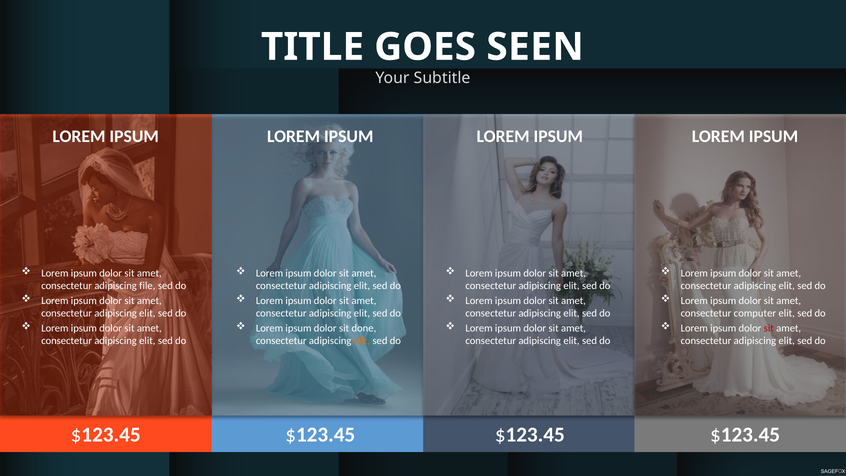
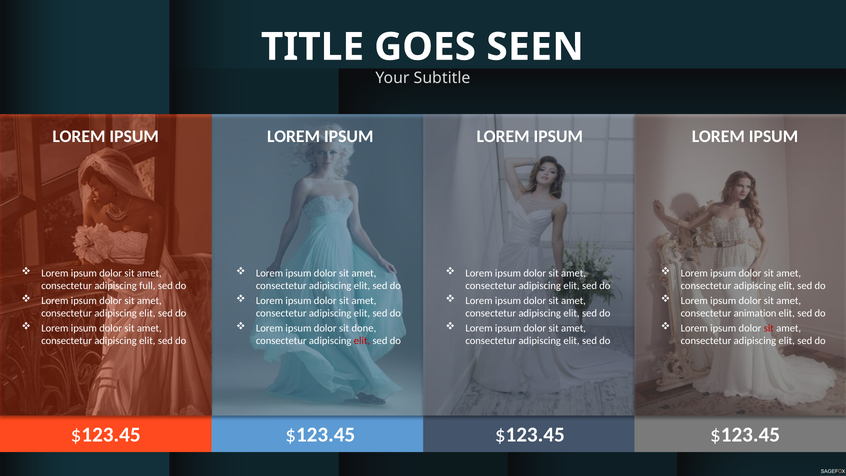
file: file -> full
computer: computer -> animation
elit at (362, 341) colour: orange -> red
